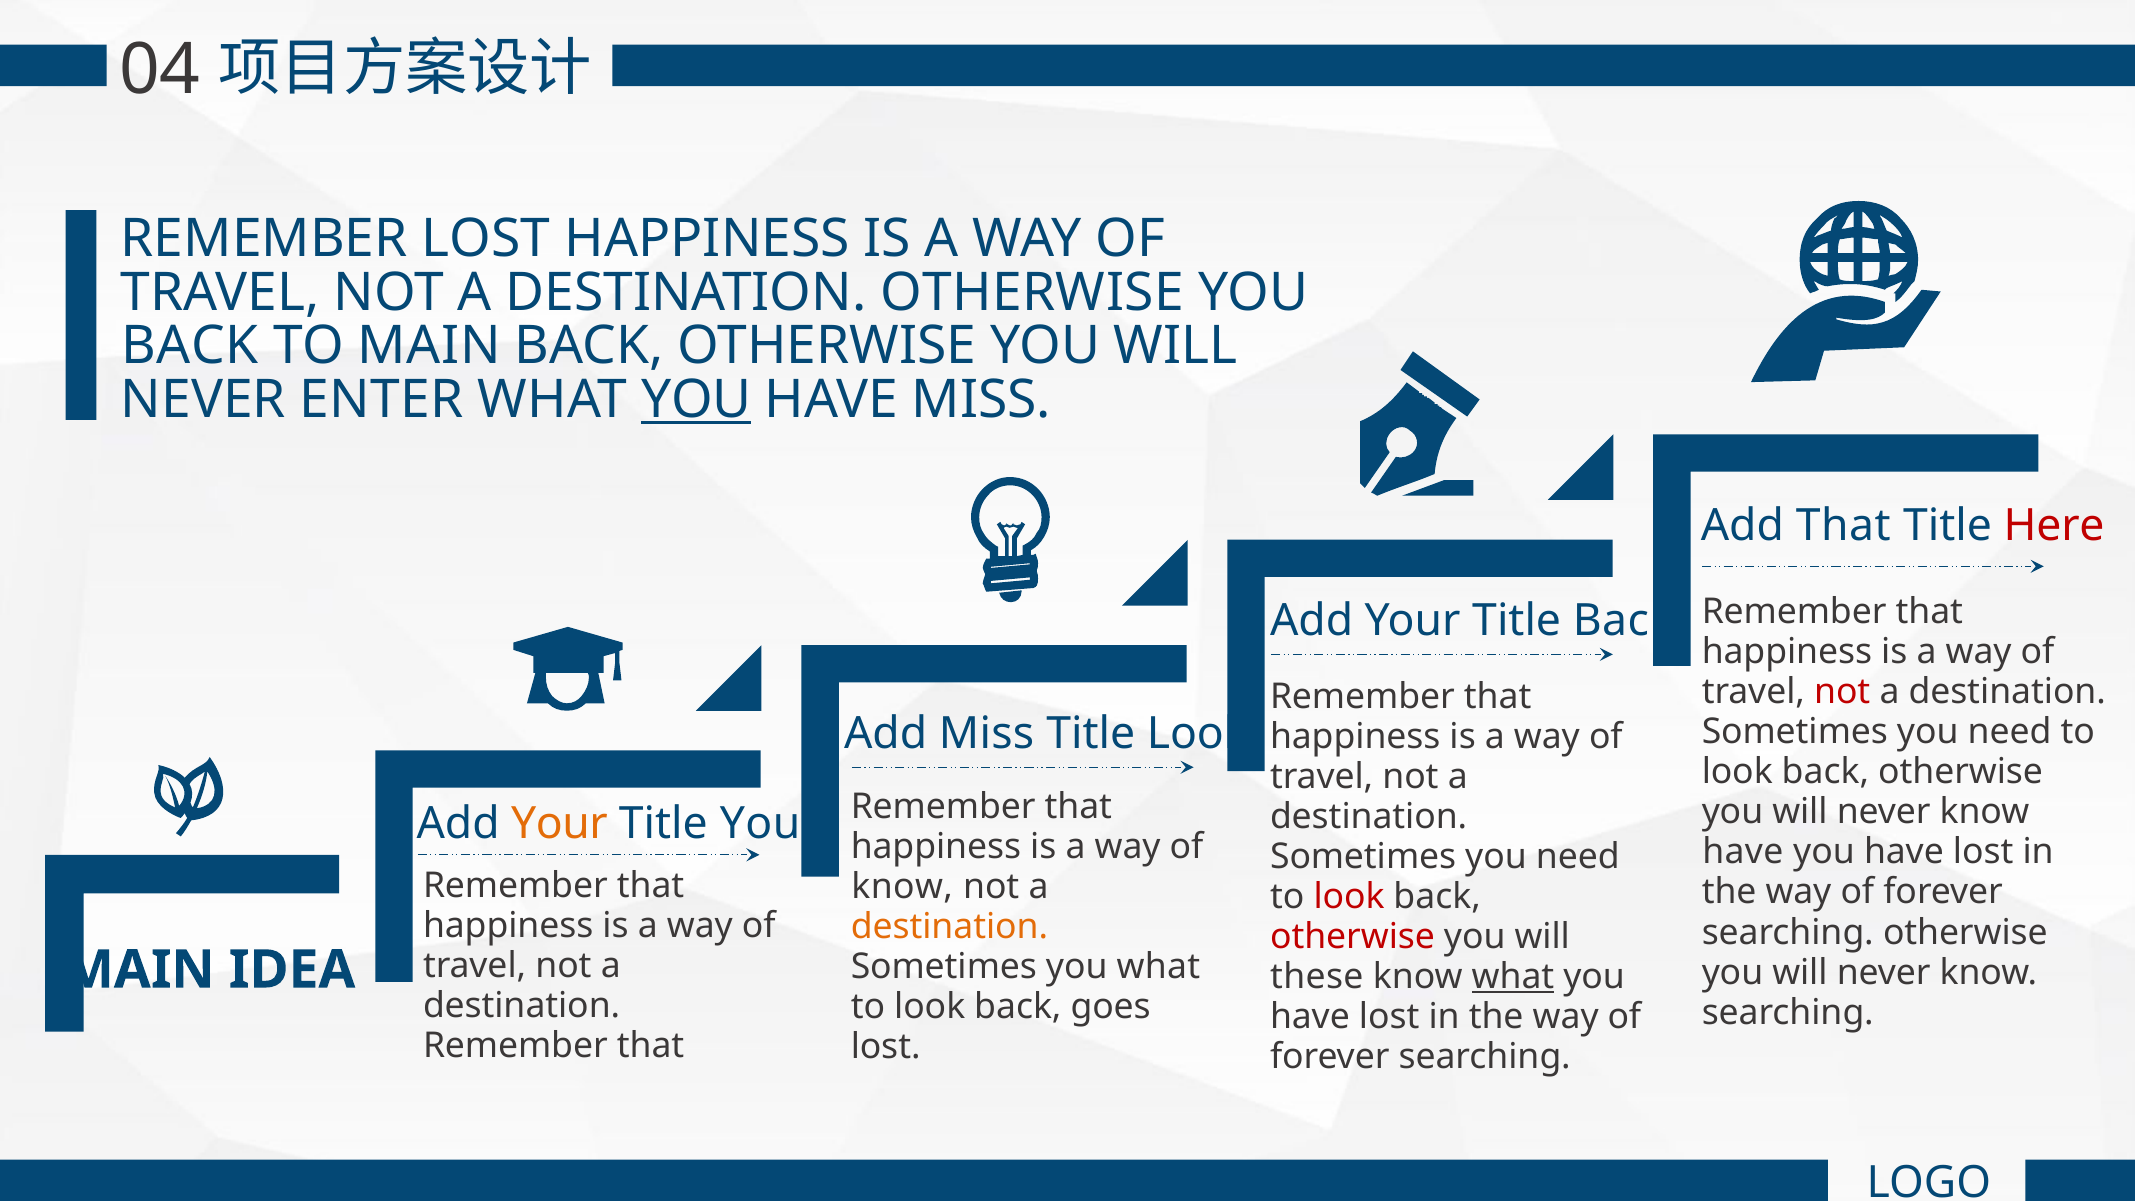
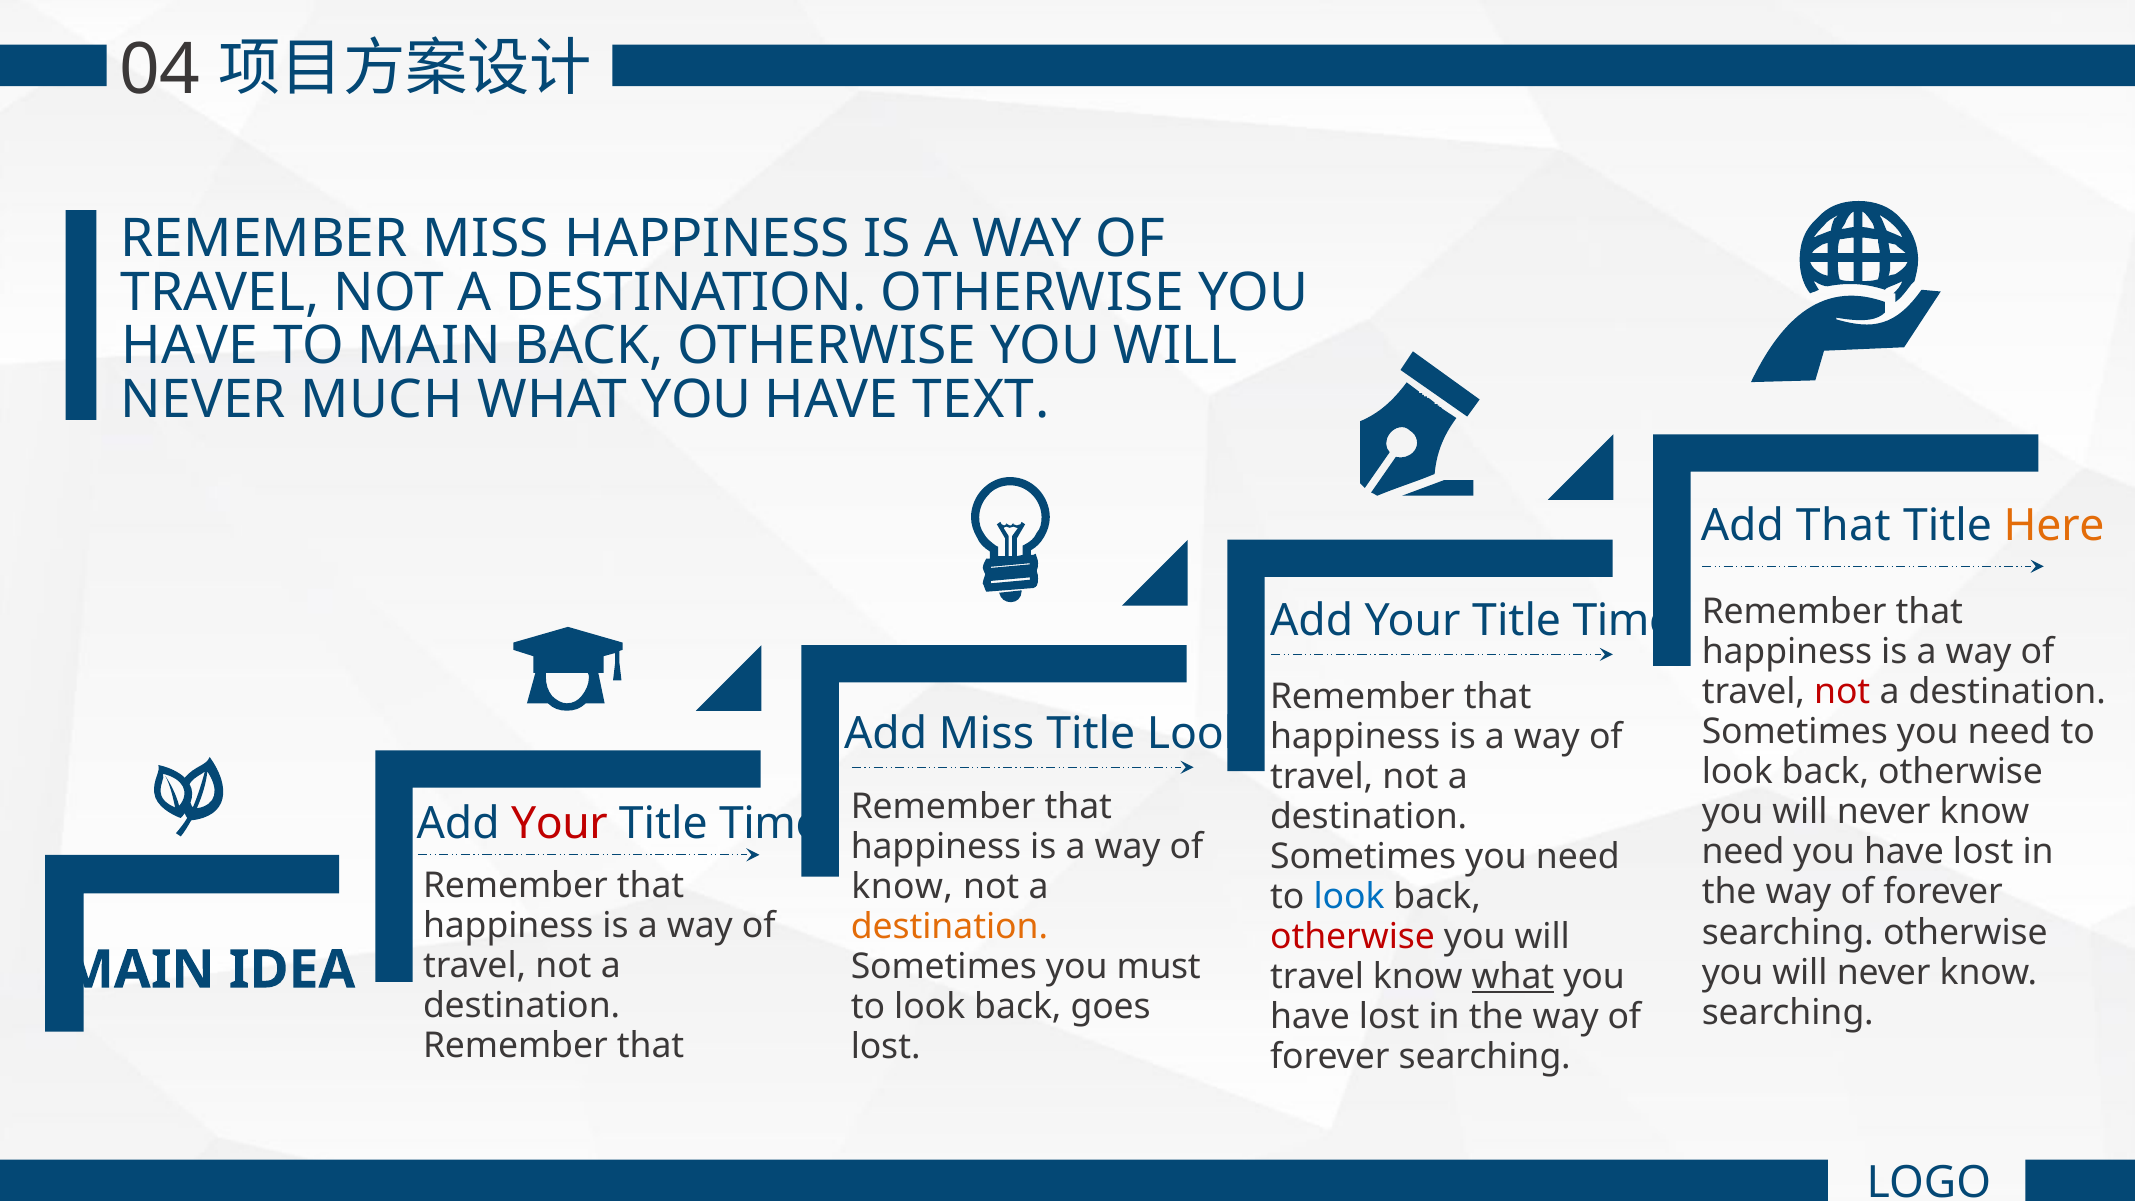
REMEMBER LOST: LOST -> MISS
BACK at (190, 346): BACK -> HAVE
ENTER: ENTER -> MUCH
YOU at (696, 399) underline: present -> none
HAVE MISS: MISS -> TEXT
Here colour: red -> orange
Back at (1623, 621): Back -> Time
Your at (559, 824) colour: orange -> red
Your at (769, 824): Your -> Time
have at (1743, 852): have -> need
look at (1349, 897) colour: red -> blue
you what: what -> must
these at (1317, 977): these -> travel
